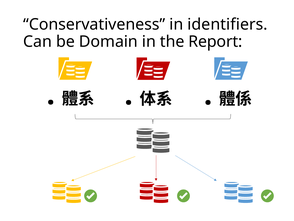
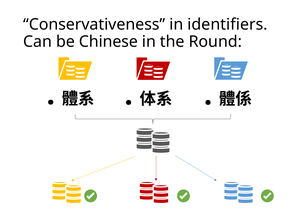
Domain: Domain -> Chinese
Report: Report -> Round
